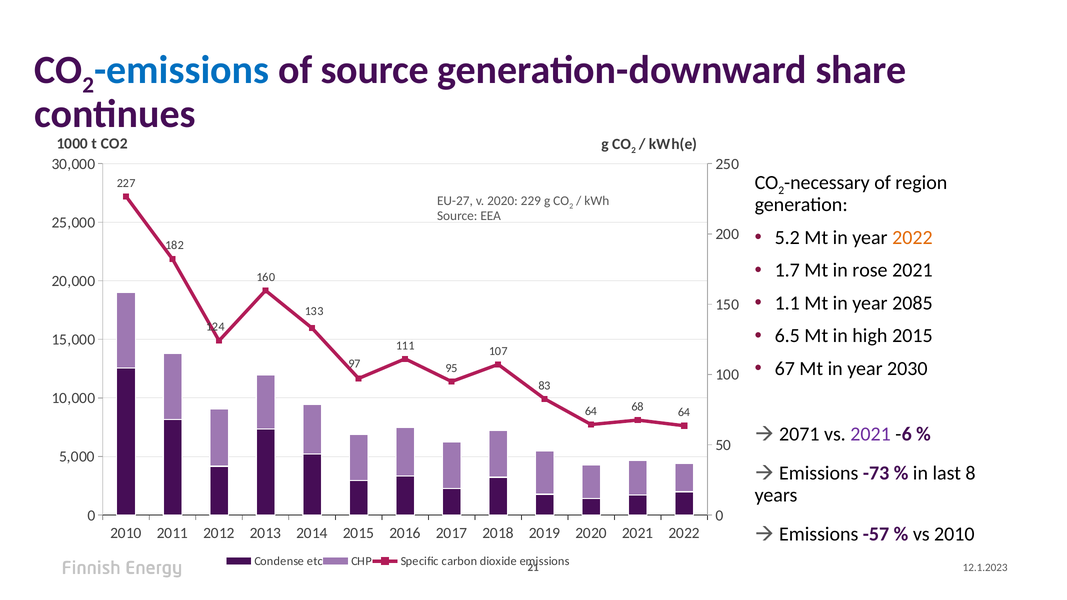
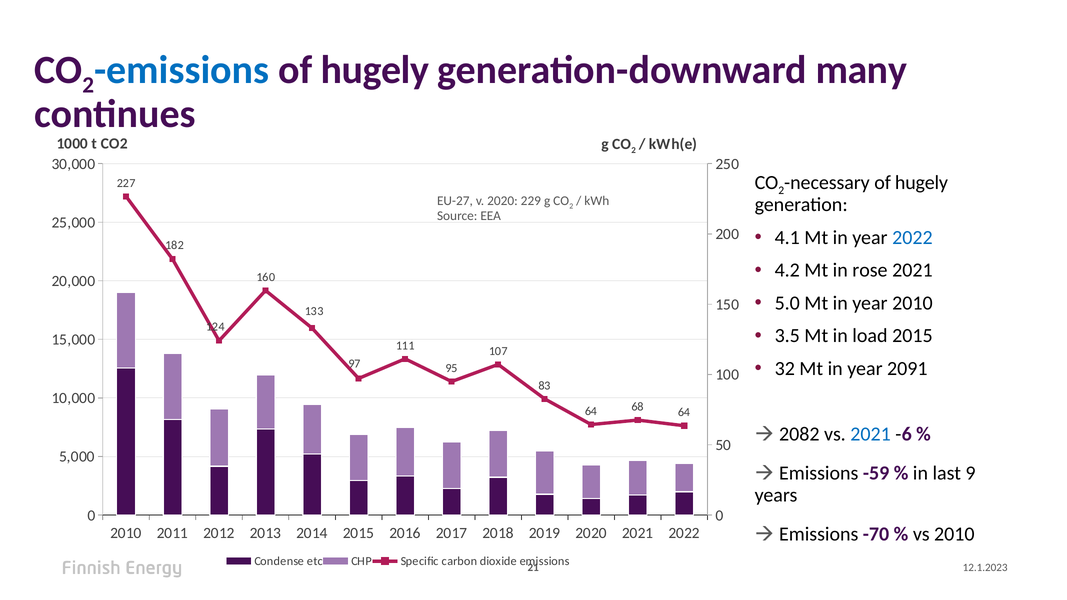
source at (375, 70): source -> hugely
share: share -> many
region at (921, 183): region -> hugely
5.2: 5.2 -> 4.1
2022 at (912, 238) colour: orange -> blue
1.7: 1.7 -> 4.2
1.1: 1.1 -> 5.0
year 2085: 2085 -> 2010
6.5: 6.5 -> 3.5
high: high -> load
67: 67 -> 32
2030: 2030 -> 2091
2071: 2071 -> 2082
2021 at (871, 434) colour: purple -> blue
-73: -73 -> -59
8: 8 -> 9
-57: -57 -> -70
